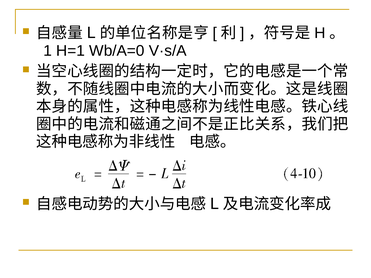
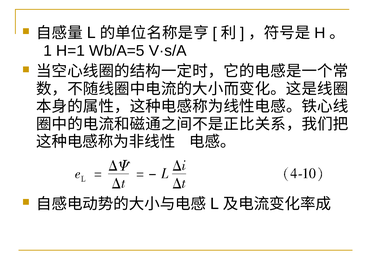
Wb/A=0: Wb/A=0 -> Wb/A=5
